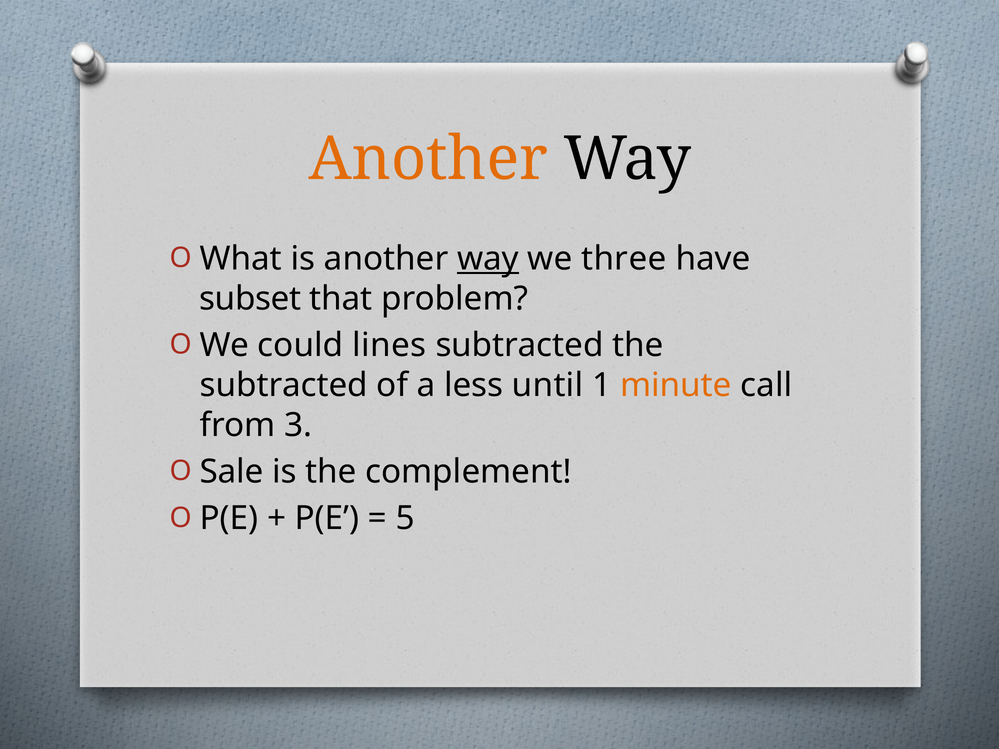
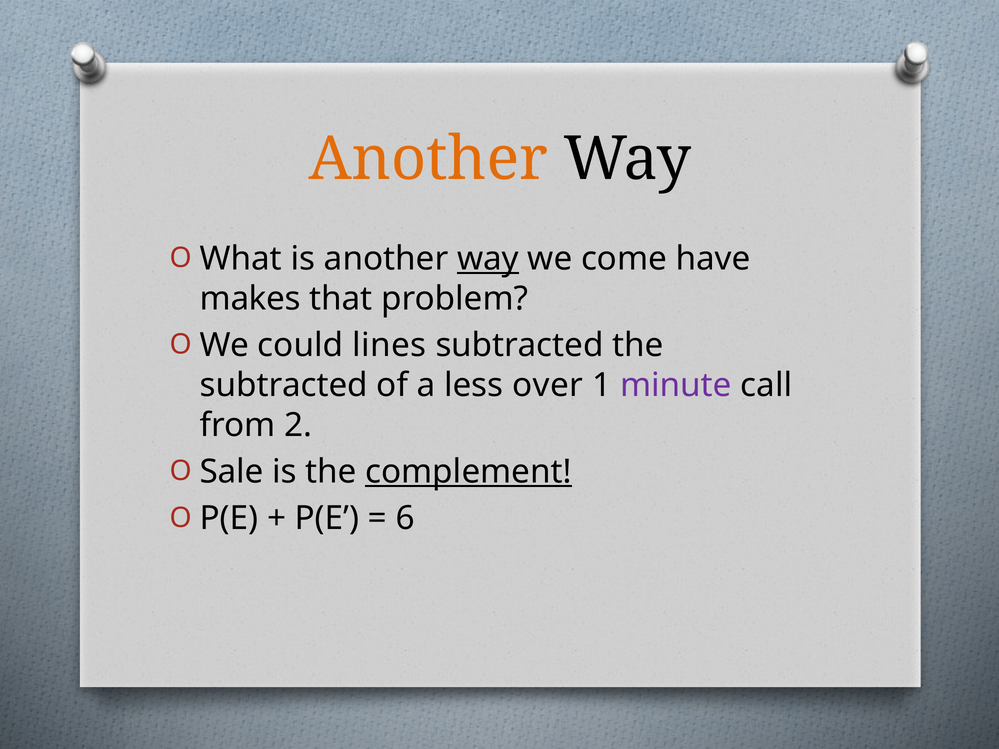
three: three -> come
subset: subset -> makes
until: until -> over
minute colour: orange -> purple
3: 3 -> 2
complement underline: none -> present
5: 5 -> 6
